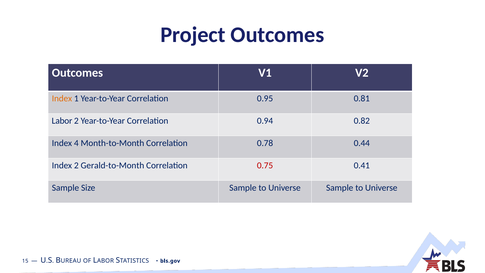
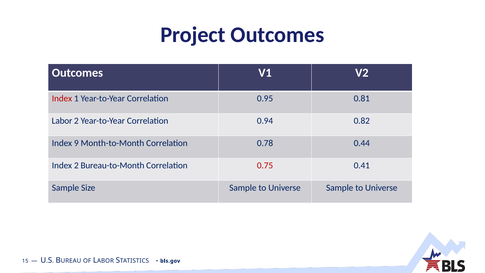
Index at (62, 99) colour: orange -> red
4: 4 -> 9
Gerald-to-Month: Gerald-to-Month -> Bureau-to-Month
